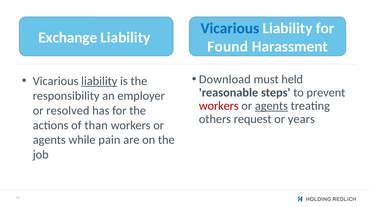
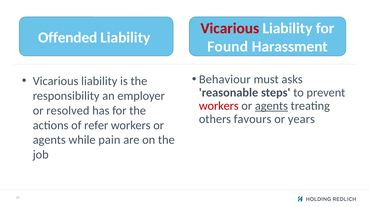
Vicarious at (230, 28) colour: blue -> red
Exchange: Exchange -> Offended
Download: Download -> Behaviour
held: held -> asks
liability at (99, 81) underline: present -> none
request: request -> favours
than: than -> refer
